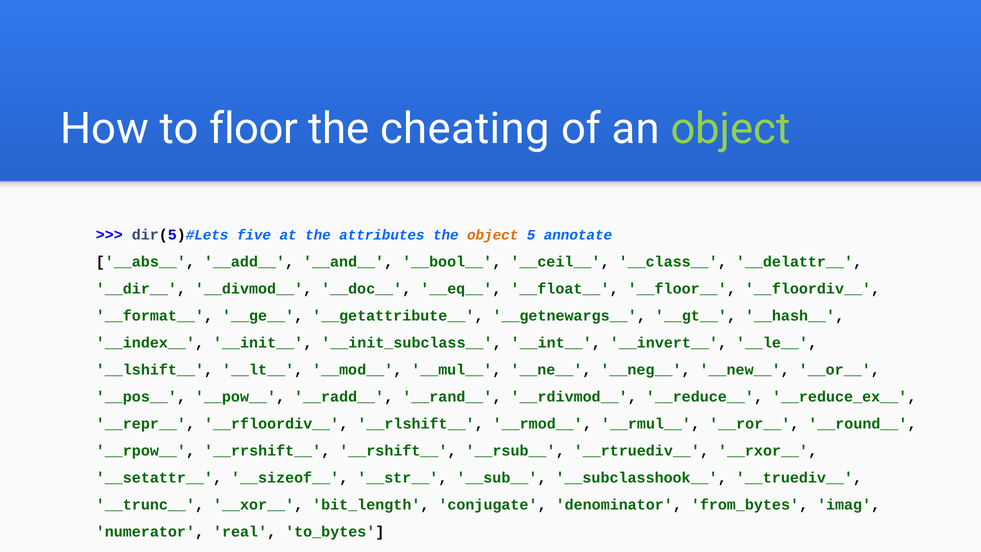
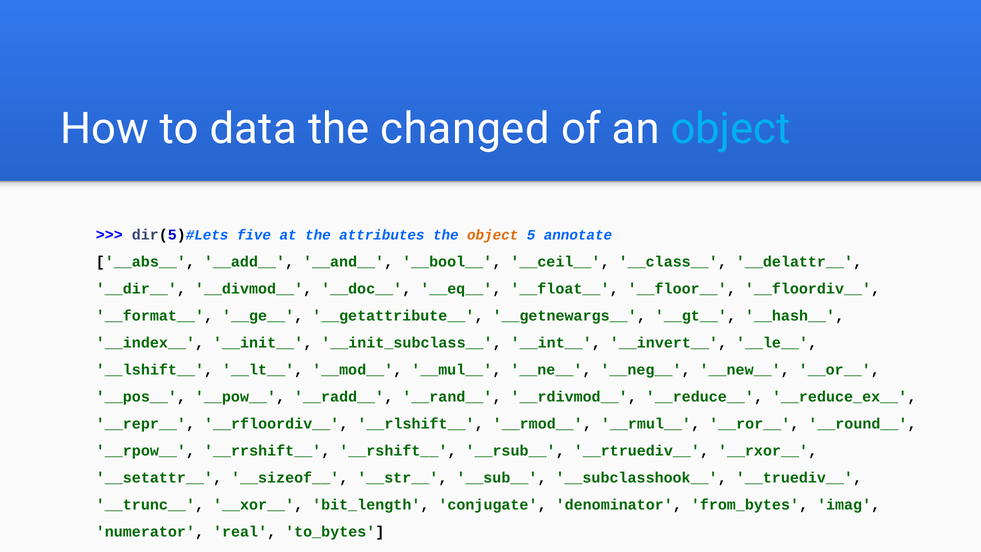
floor: floor -> data
cheating: cheating -> changed
object at (731, 129) colour: light green -> light blue
